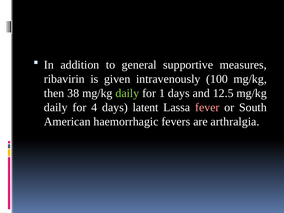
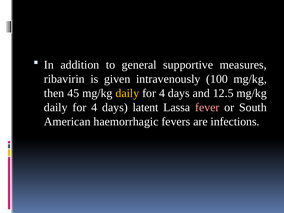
38: 38 -> 45
daily at (127, 93) colour: light green -> yellow
1 at (162, 93): 1 -> 4
arthralgia: arthralgia -> infections
